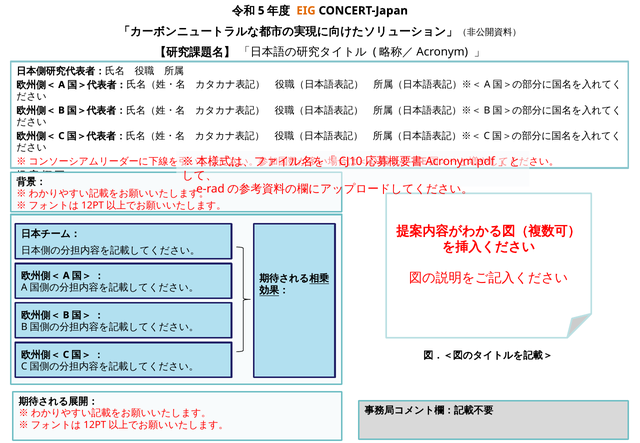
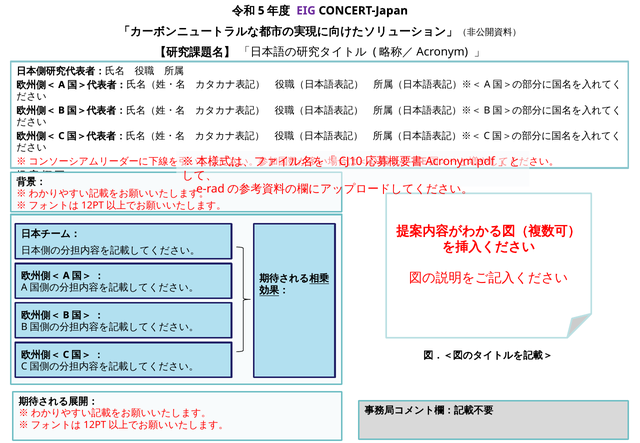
EIG colour: orange -> purple
